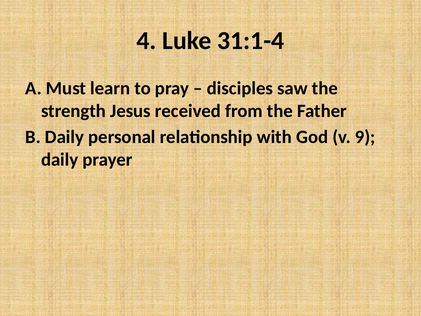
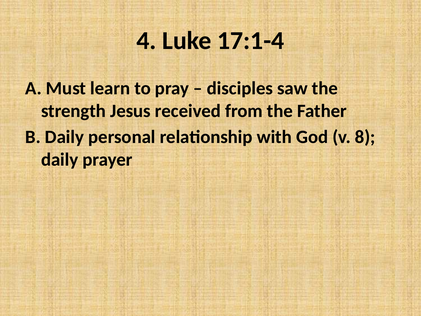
31:1-4: 31:1-4 -> 17:1-4
9: 9 -> 8
